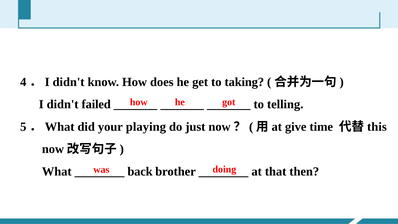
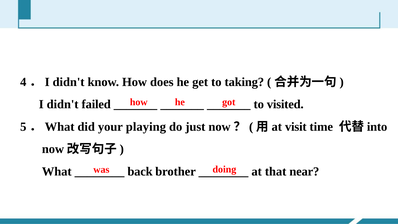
telling: telling -> visited
give: give -> visit
this: this -> into
then: then -> near
